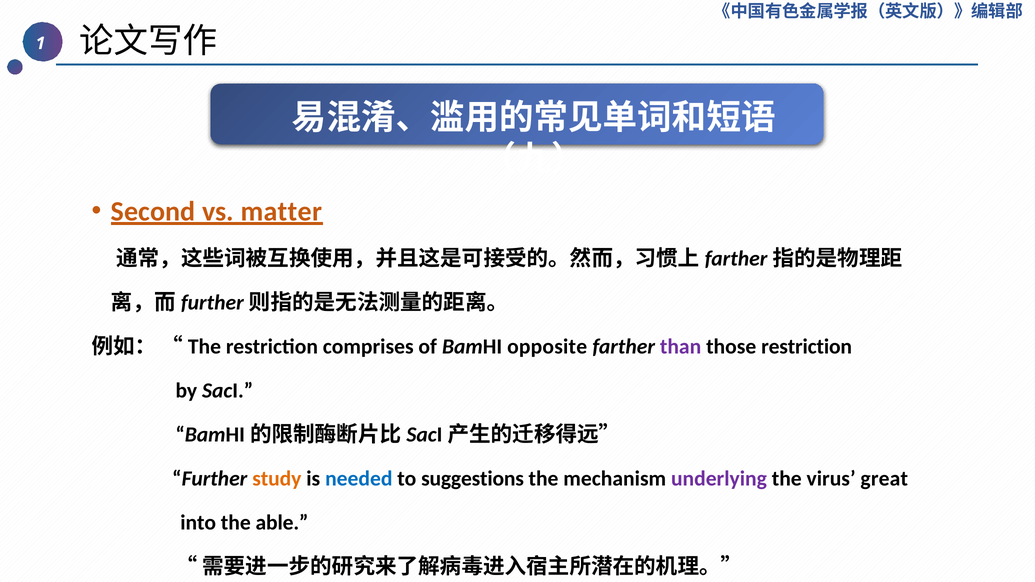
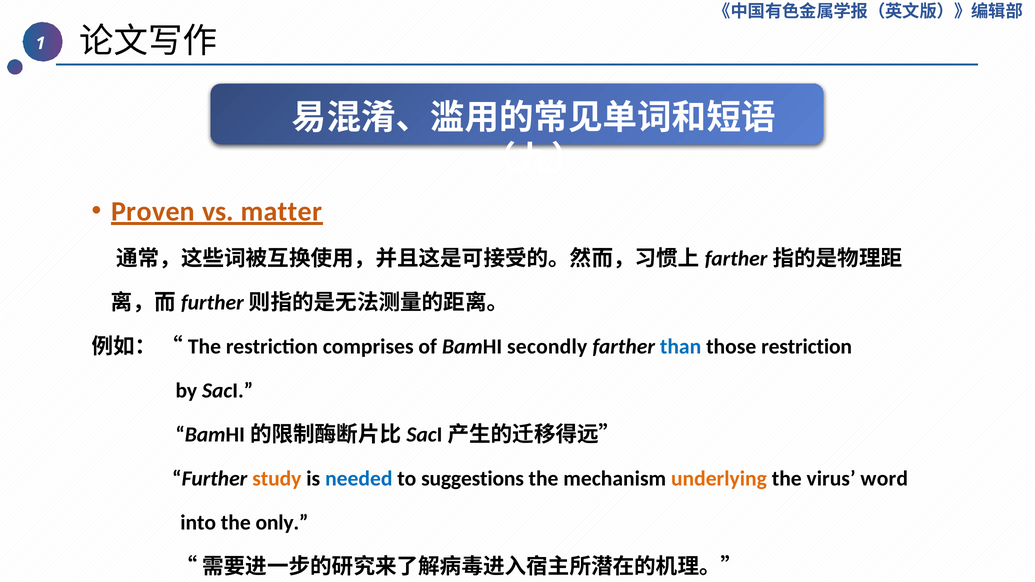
Second: Second -> Proven
opposite: opposite -> secondly
than colour: purple -> blue
underlying colour: purple -> orange
great: great -> word
able: able -> only
